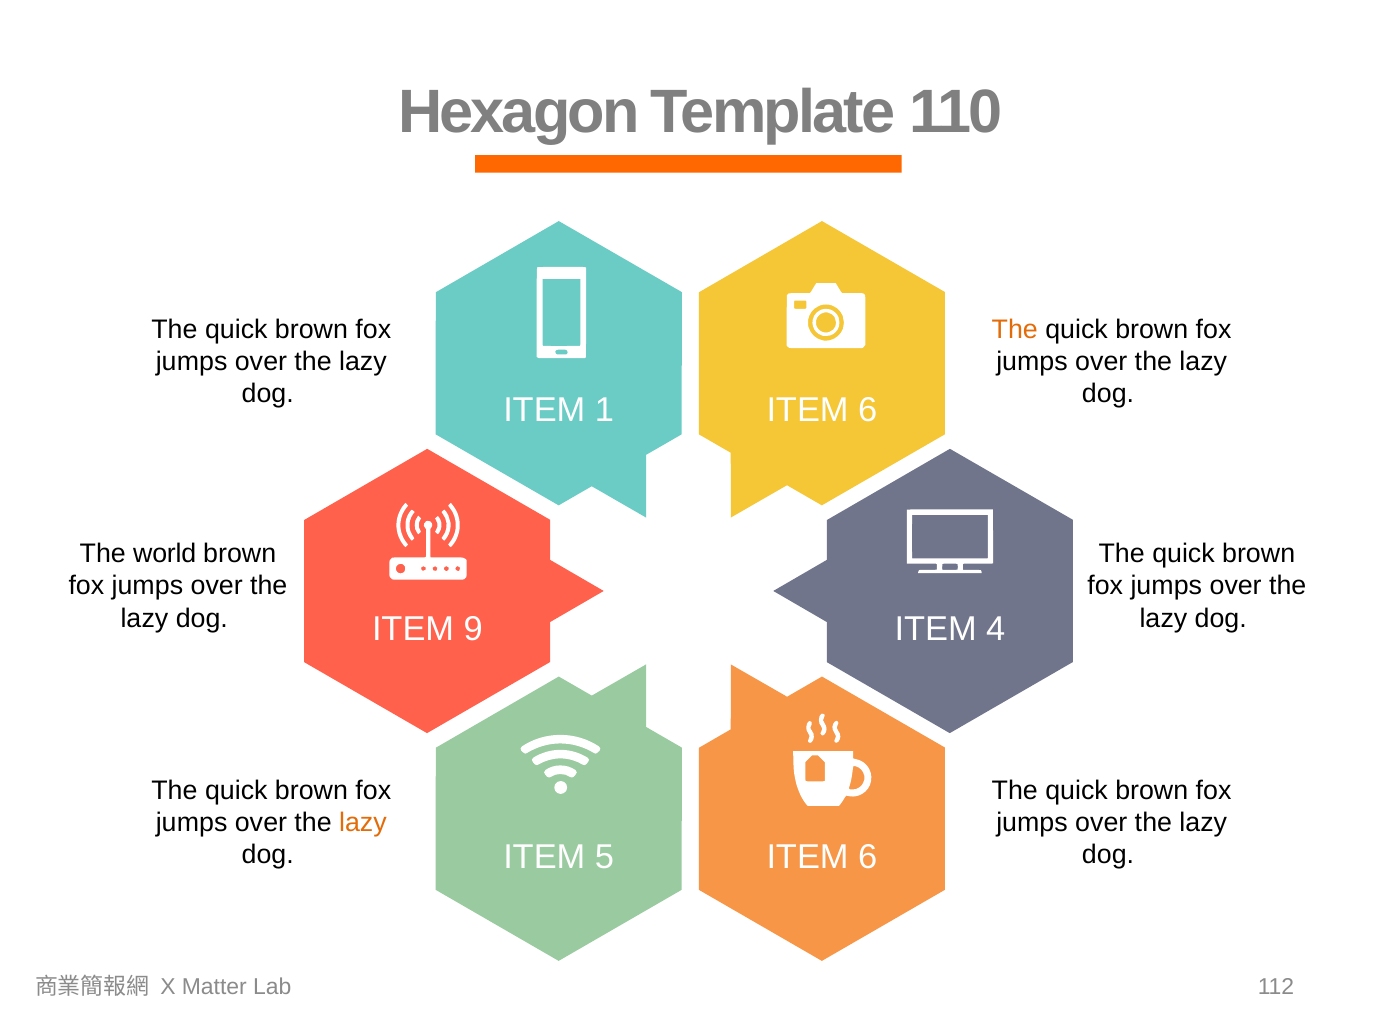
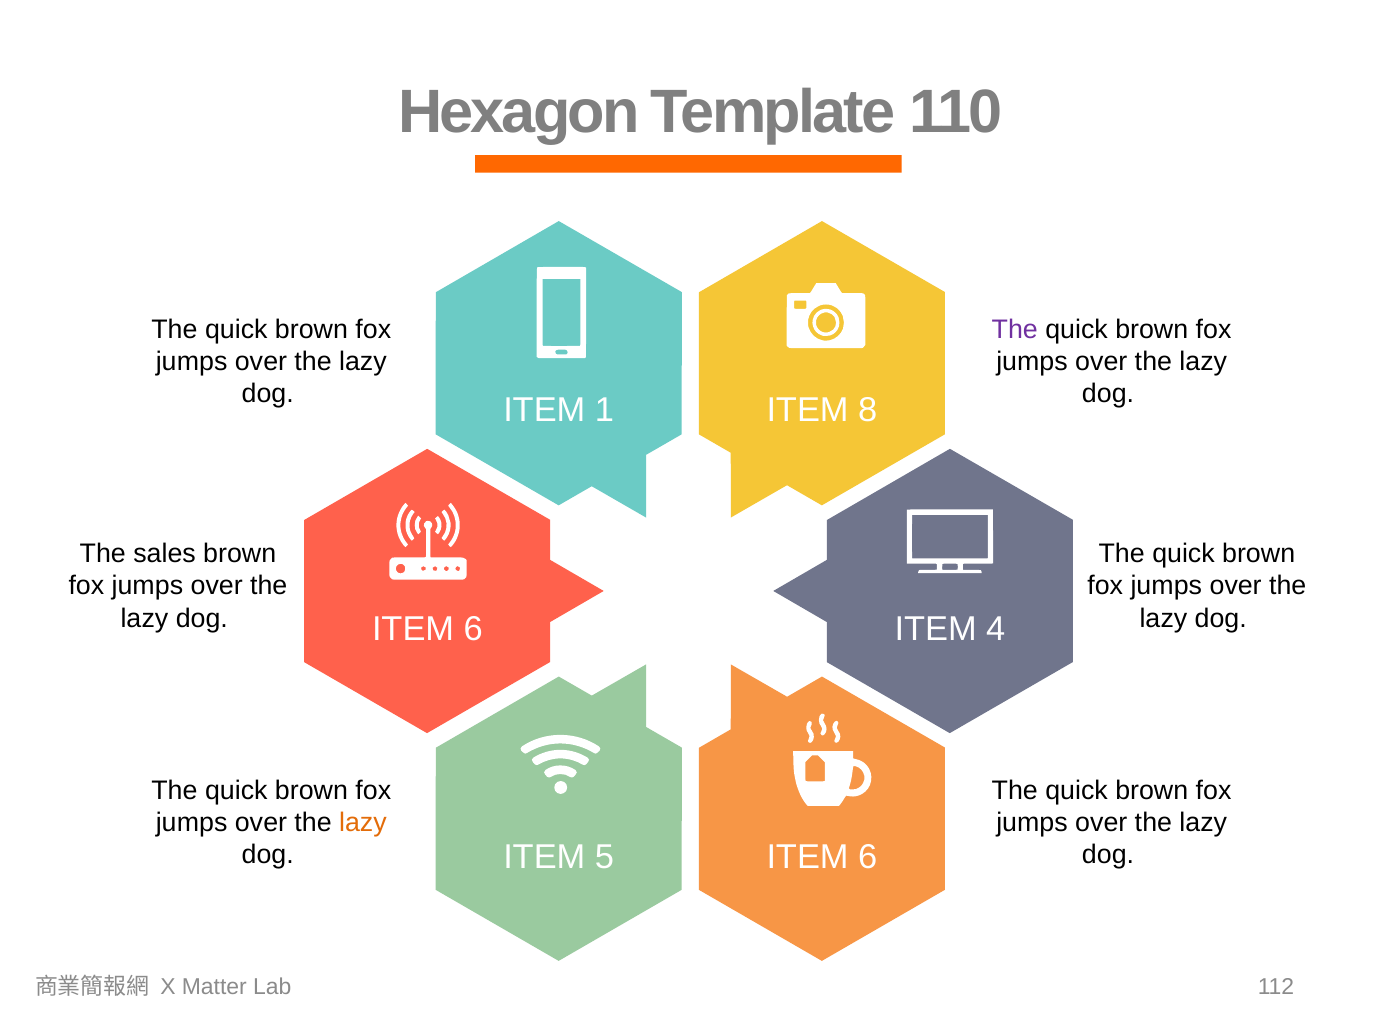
The at (1015, 330) colour: orange -> purple
1 ITEM 6: 6 -> 8
world: world -> sales
9 at (473, 629): 9 -> 6
